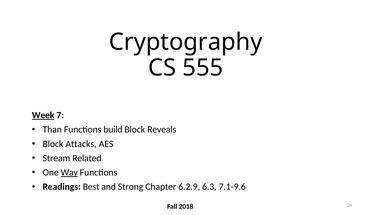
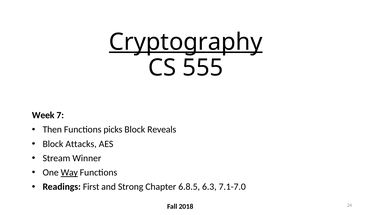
Cryptography underline: none -> present
Week underline: present -> none
Than: Than -> Then
build: build -> picks
Related: Related -> Winner
Best: Best -> First
6.2.9: 6.2.9 -> 6.8.5
7.1-9.6: 7.1-9.6 -> 7.1-7.0
